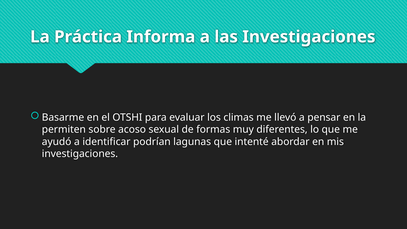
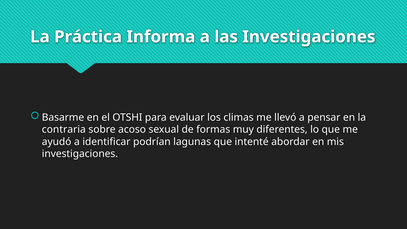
permiten: permiten -> contraria
